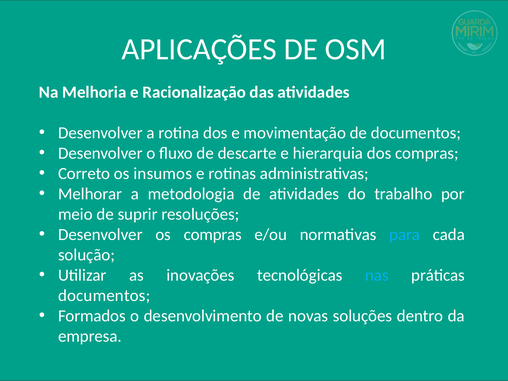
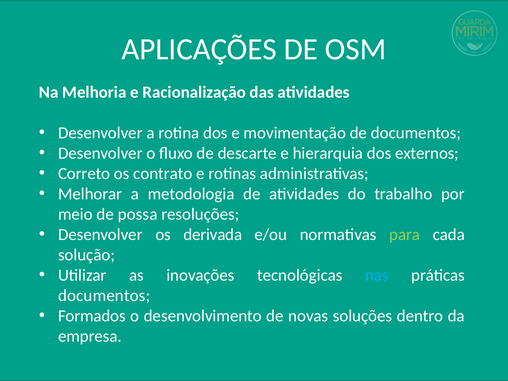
dos compras: compras -> externos
insumos: insumos -> contrato
suprir: suprir -> possa
os compras: compras -> derivada
para colour: light blue -> light green
